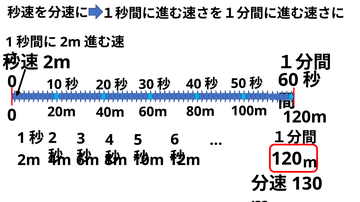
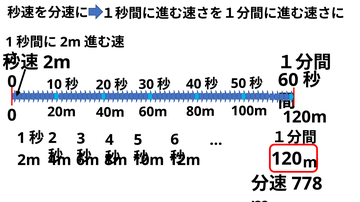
130: 130 -> 778
